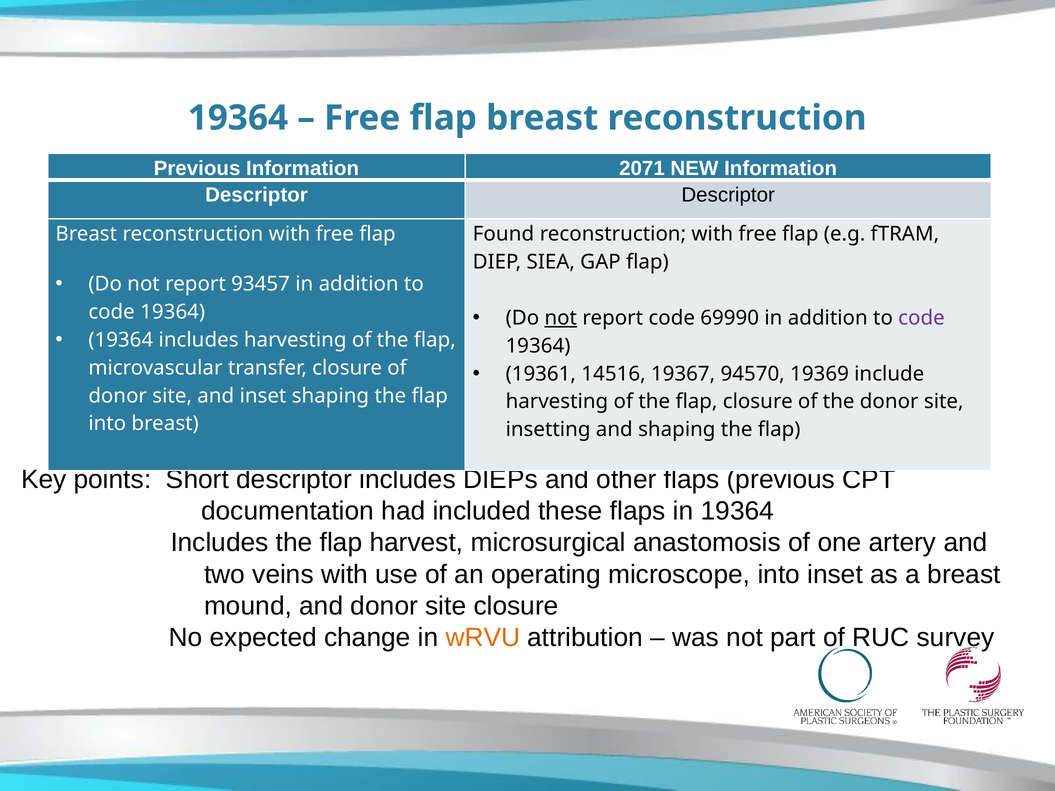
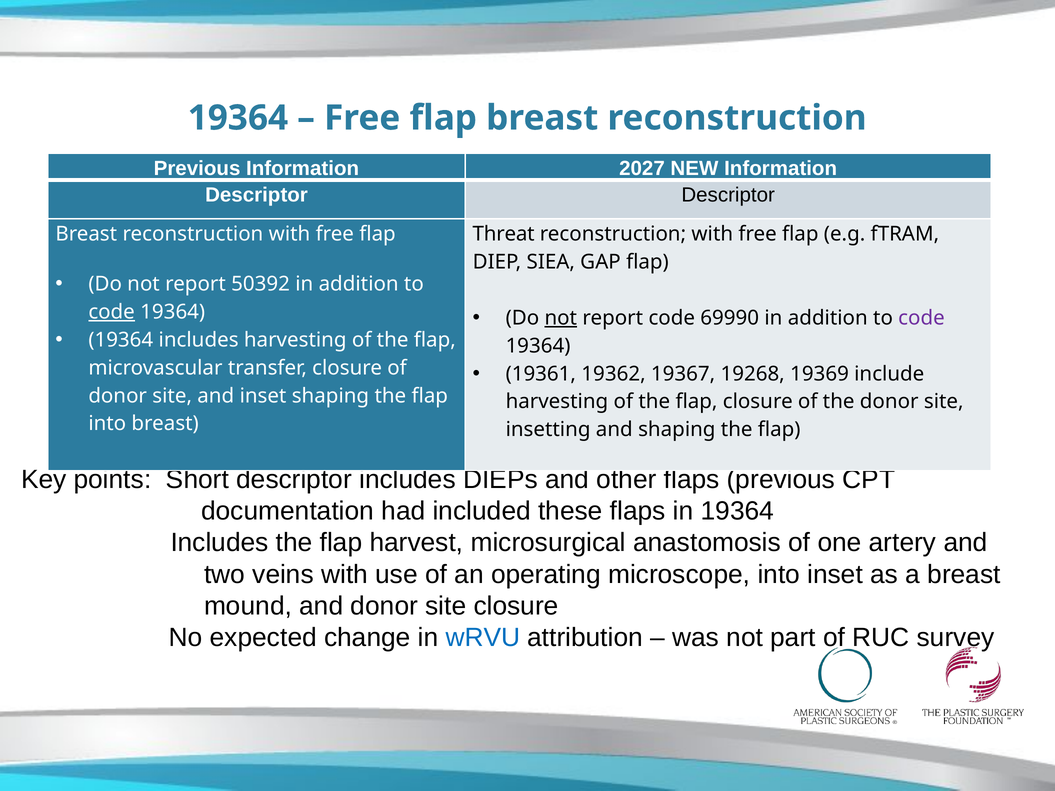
2071: 2071 -> 2027
Found: Found -> Threat
93457: 93457 -> 50392
code at (112, 312) underline: none -> present
14516: 14516 -> 19362
94570: 94570 -> 19268
wRVU colour: orange -> blue
